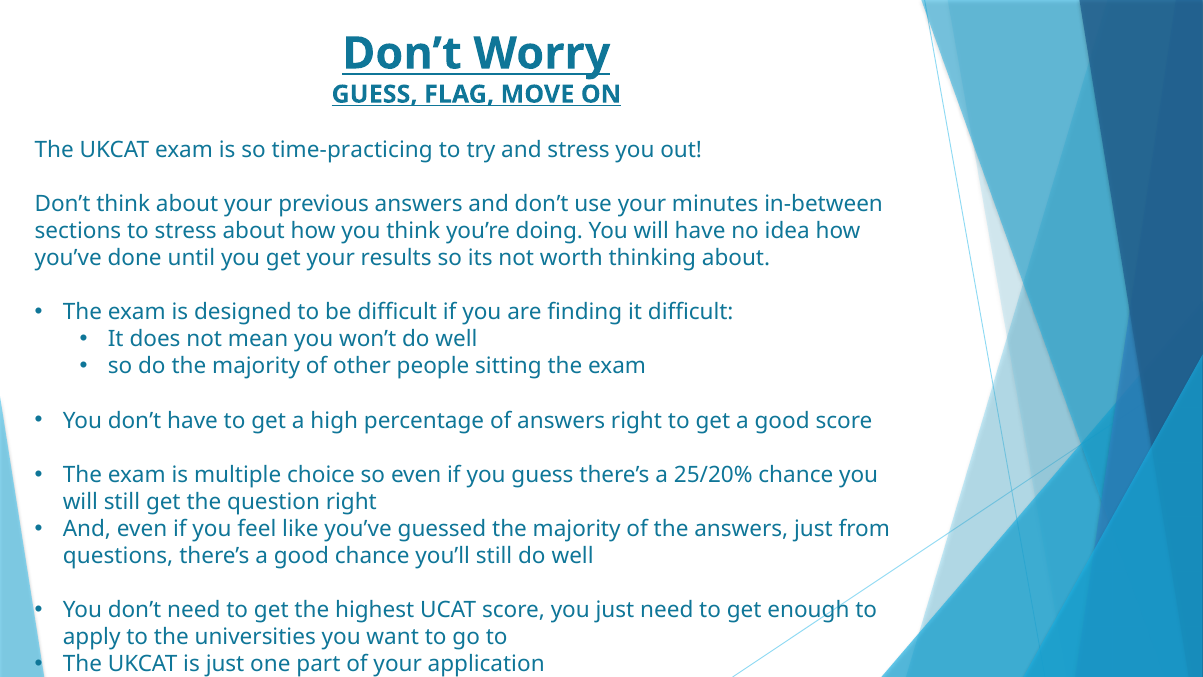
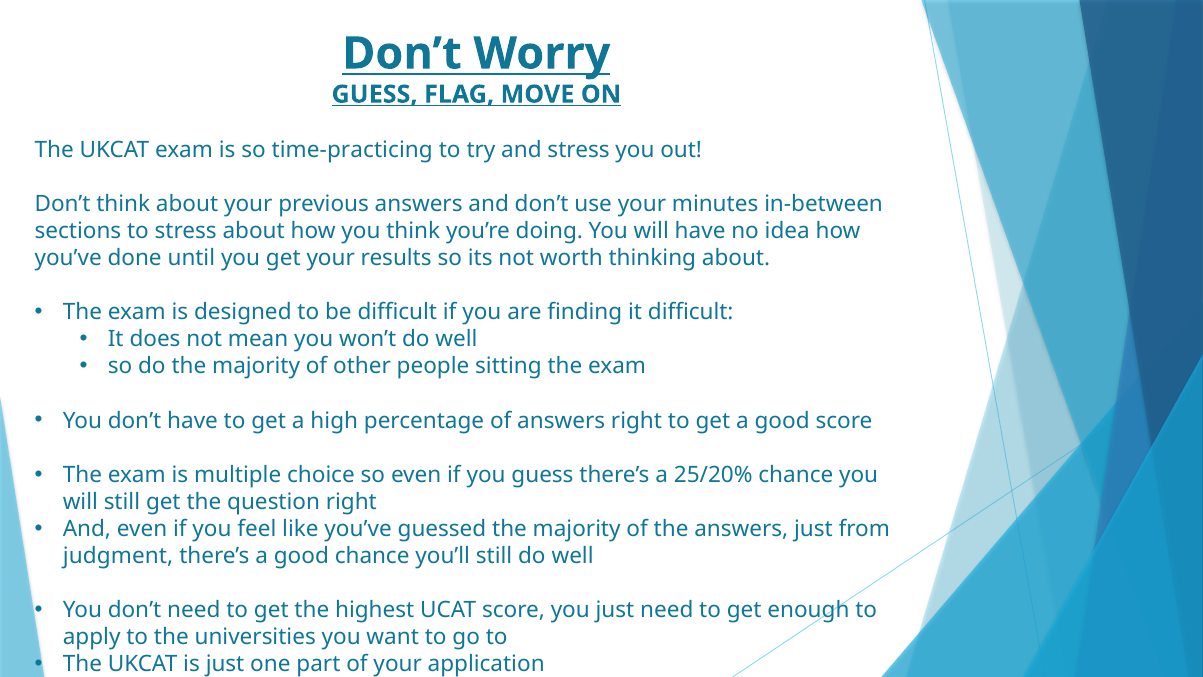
questions: questions -> judgment
